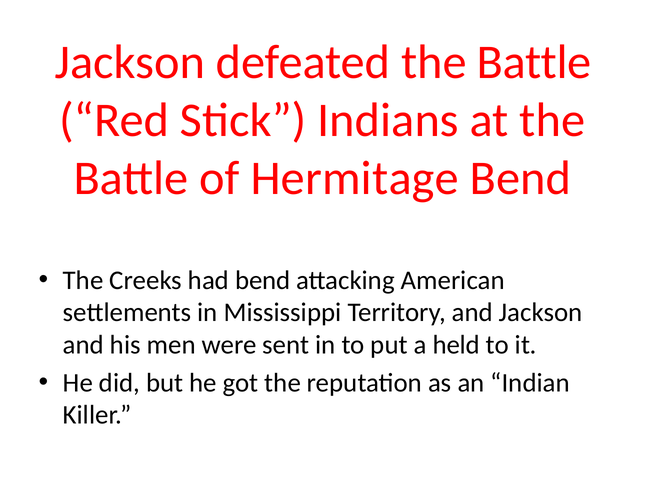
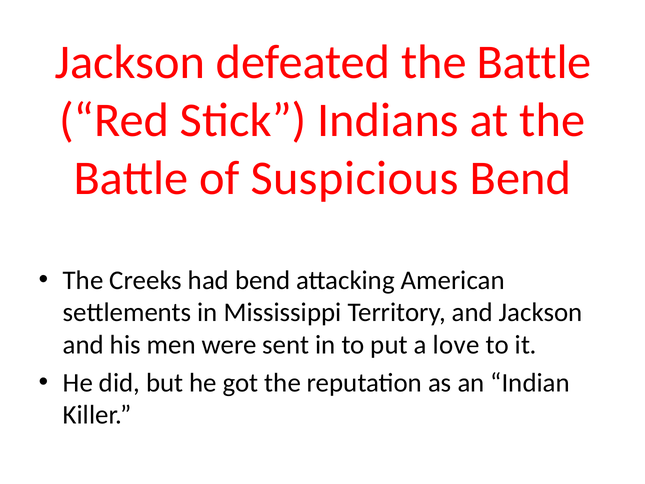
Hermitage: Hermitage -> Suspicious
held: held -> love
